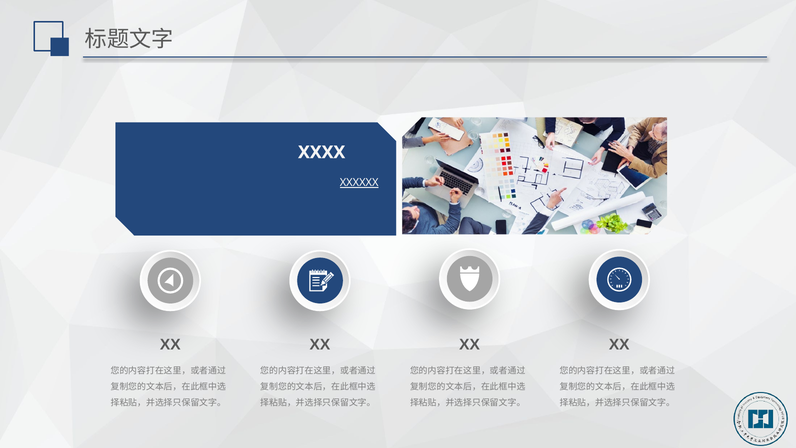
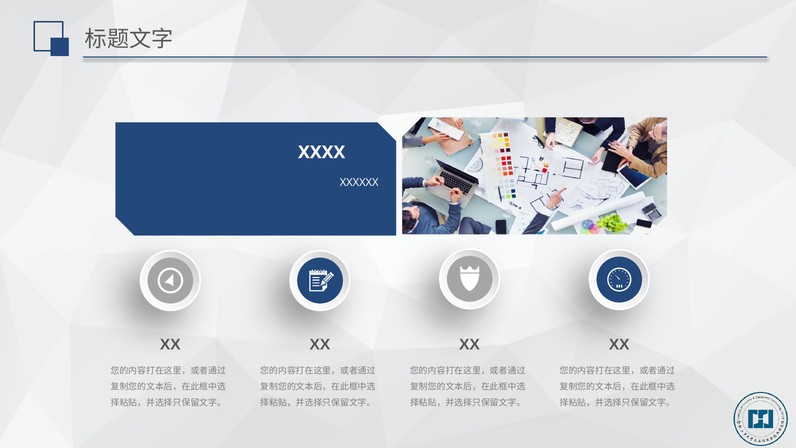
XXXXXX underline: present -> none
